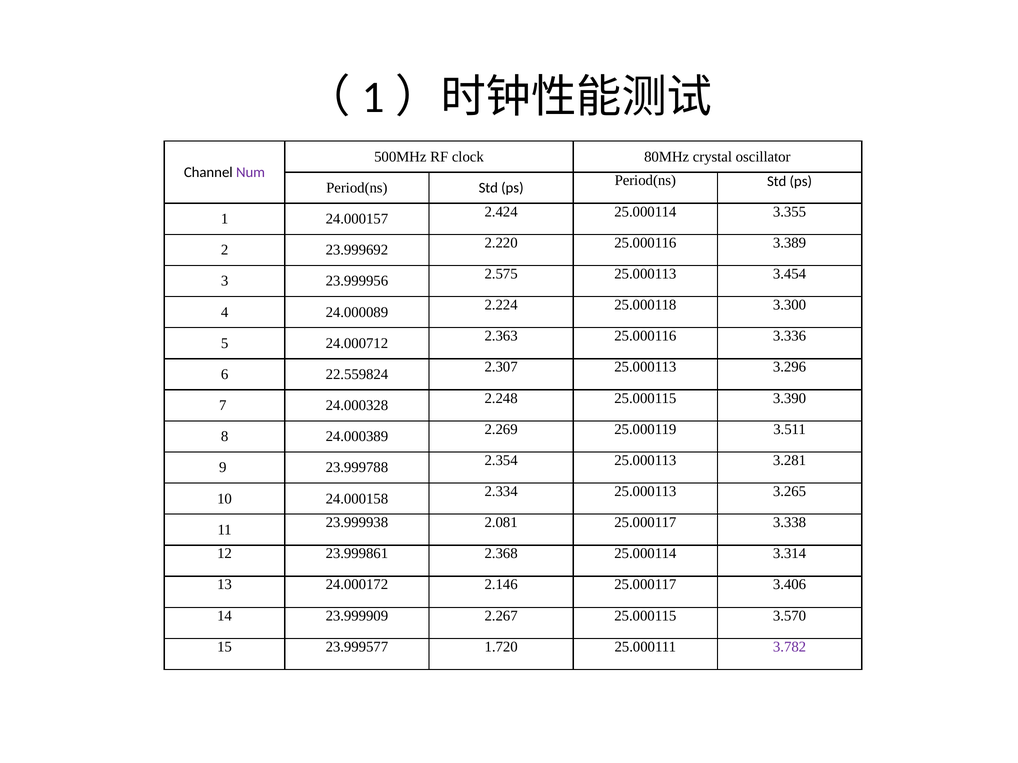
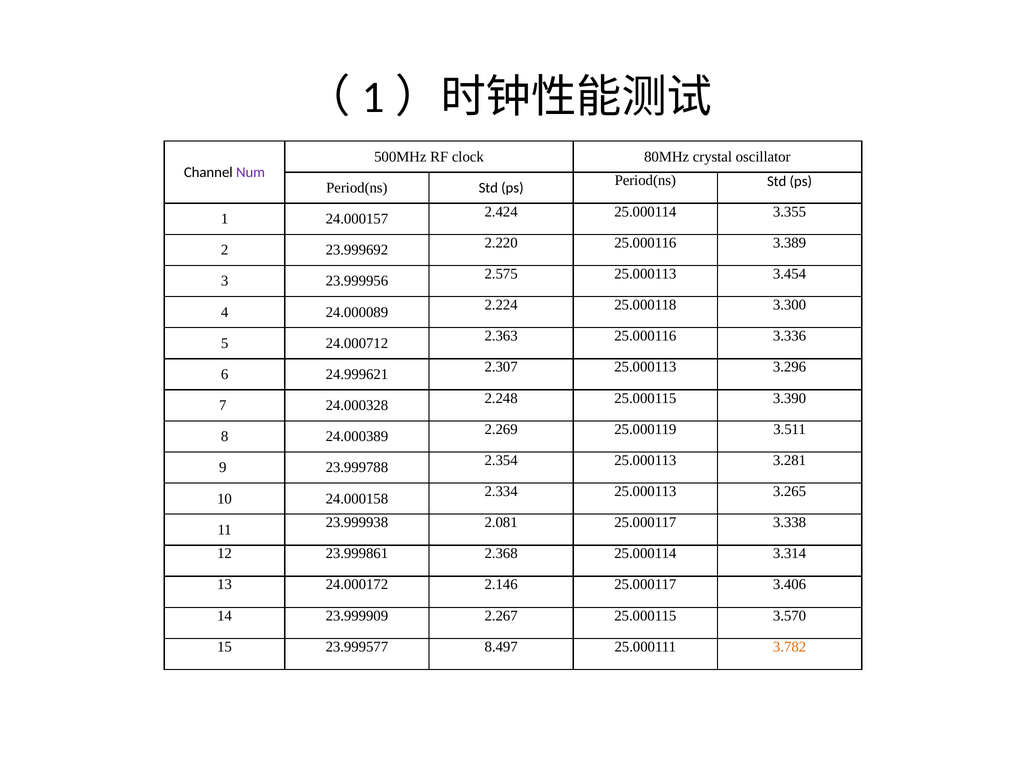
22.559824: 22.559824 -> 24.999621
1.720: 1.720 -> 8.497
3.782 colour: purple -> orange
